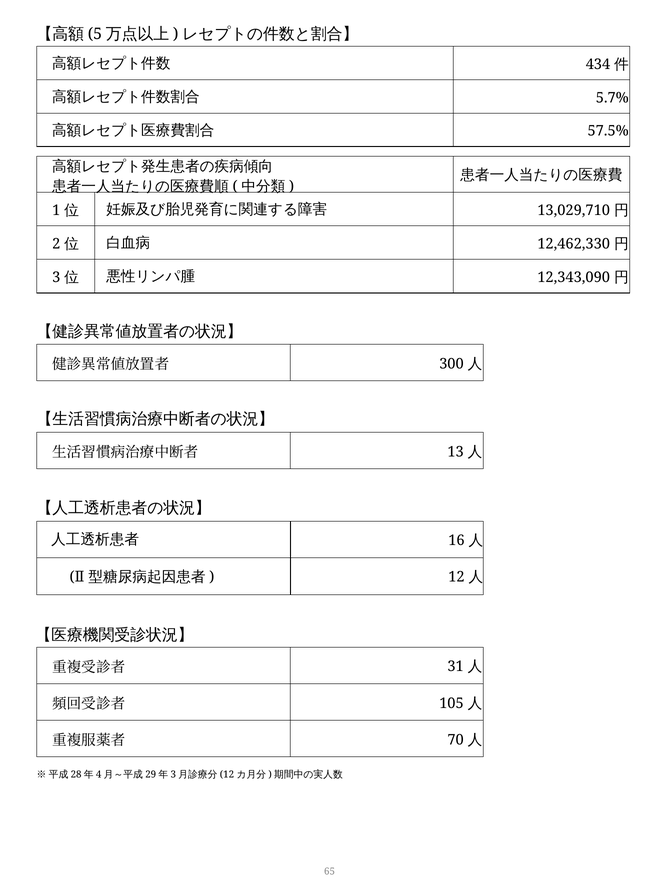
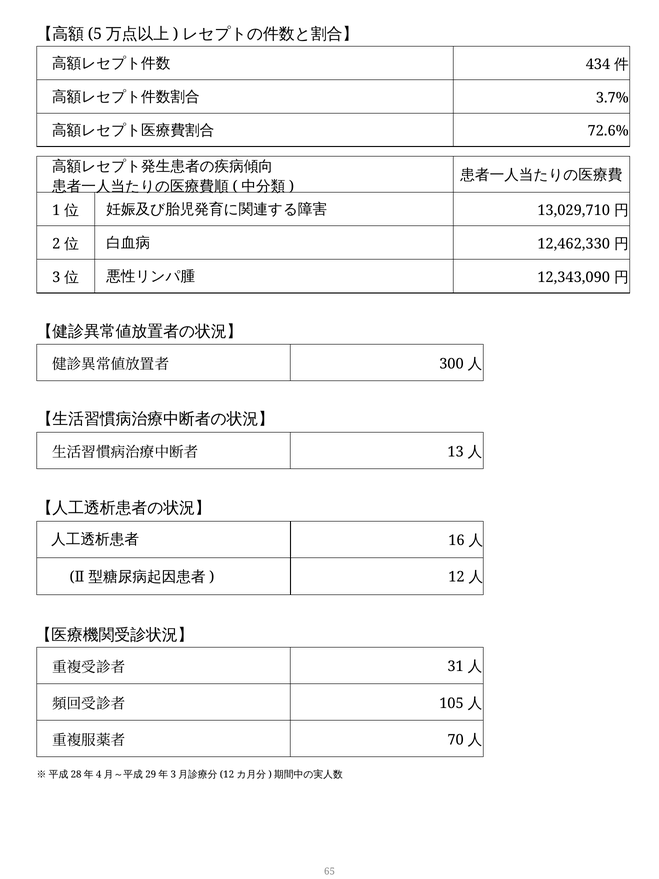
5.7%: 5.7% -> 3.7%
57.5%: 57.5% -> 72.6%
